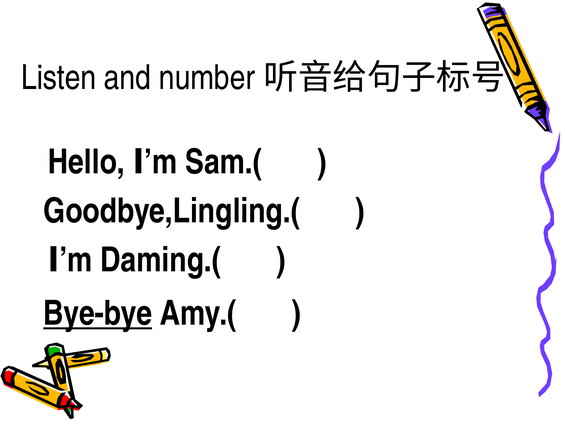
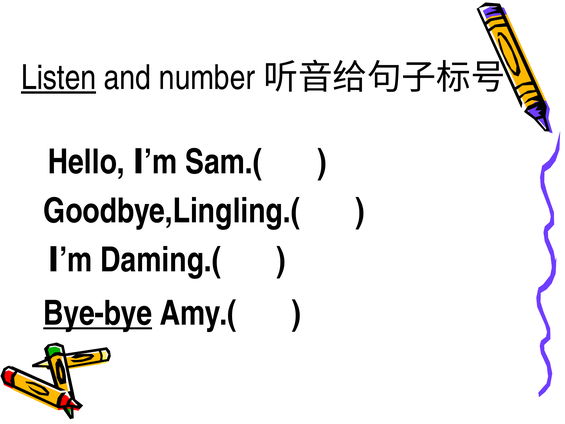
Listen underline: none -> present
